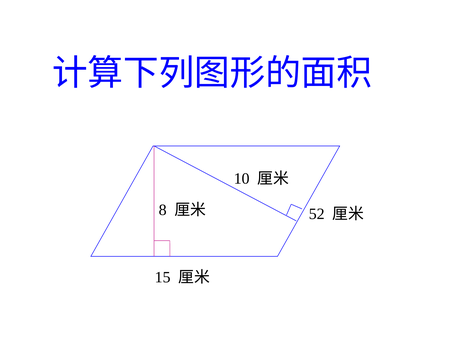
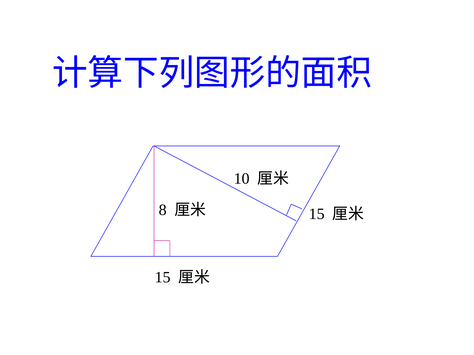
52 at (317, 214): 52 -> 15
